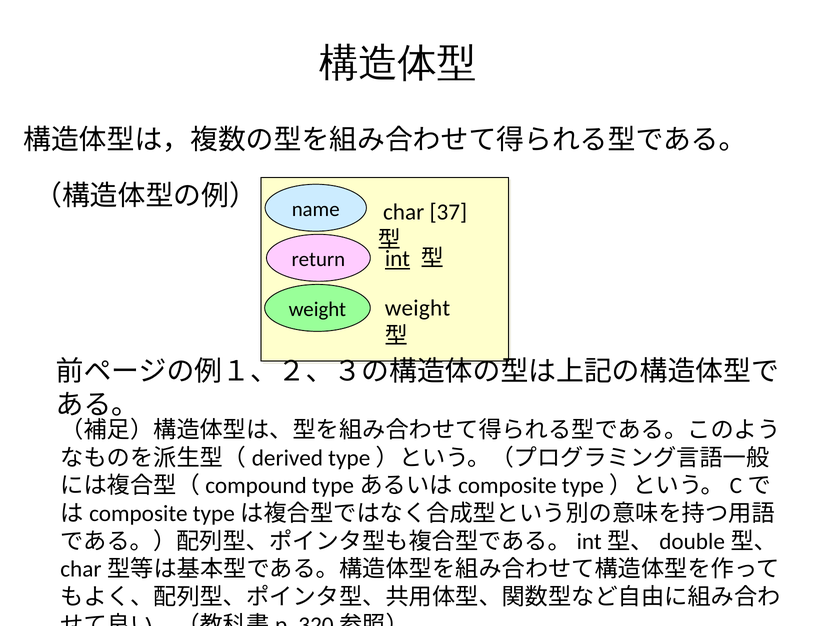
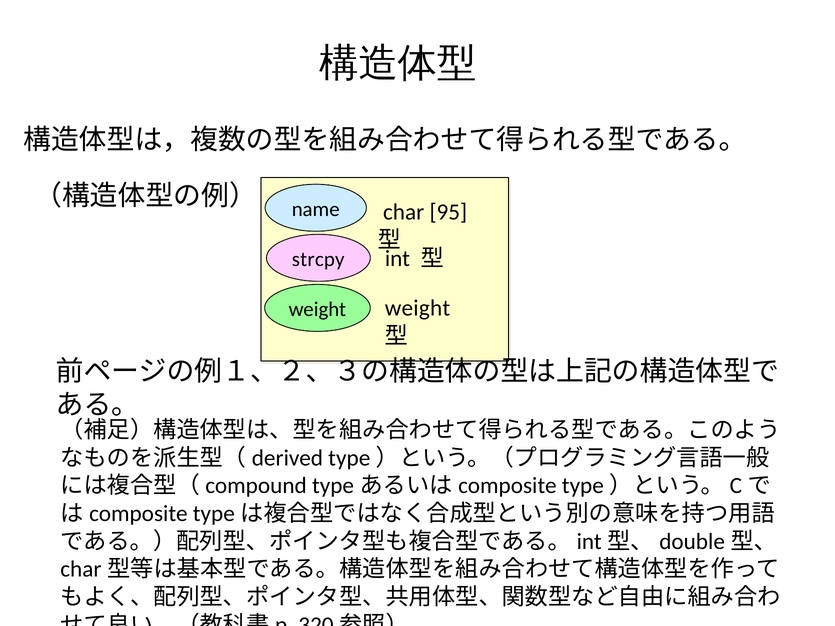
37: 37 -> 95
int underline: present -> none
return: return -> strcpy
